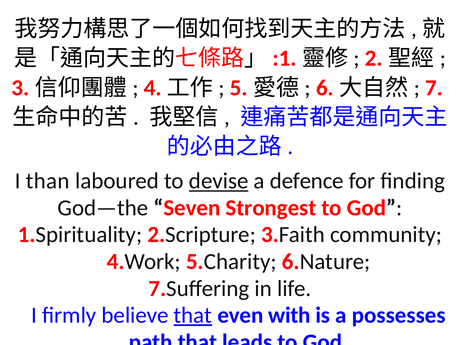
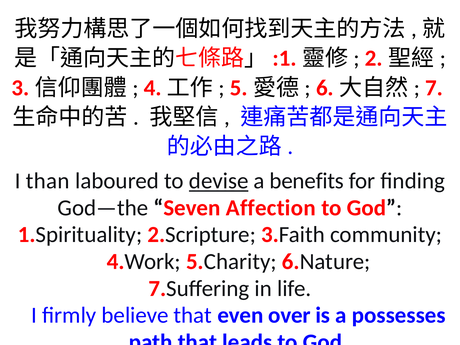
defence: defence -> benefits
Strongest: Strongest -> Affection
that at (193, 315) underline: present -> none
with: with -> over
